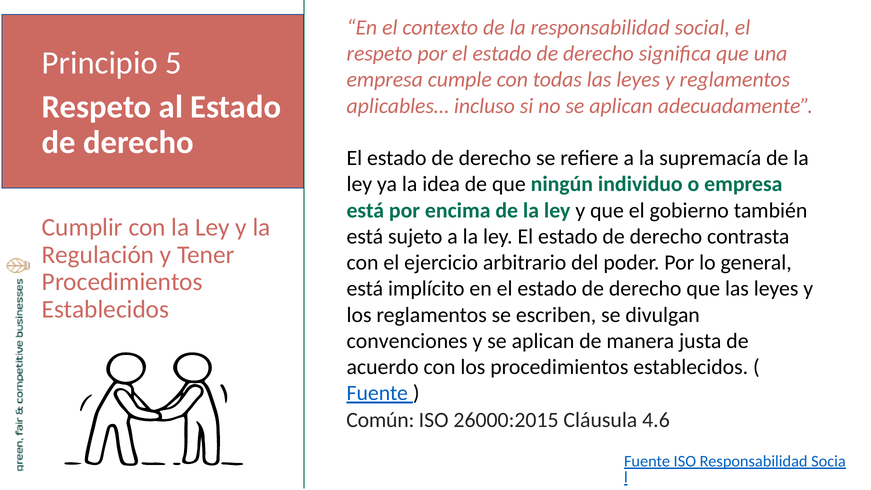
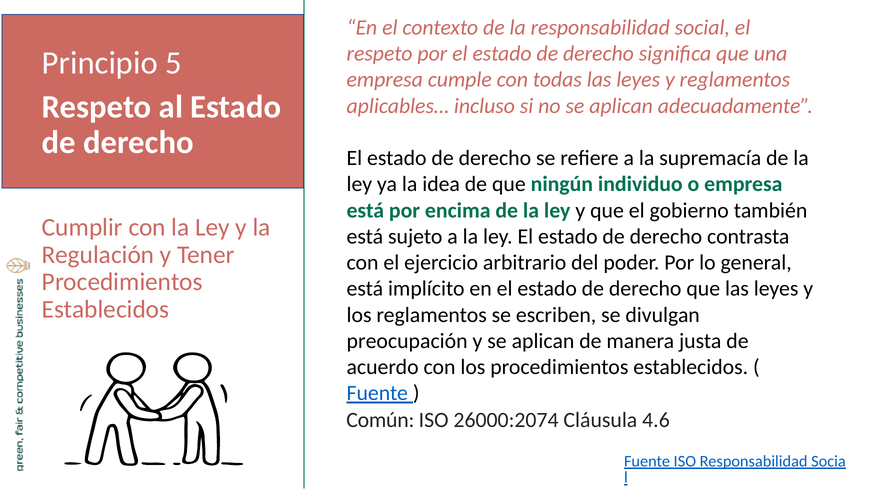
convenciones: convenciones -> preocupación
26000:2015: 26000:2015 -> 26000:2074
